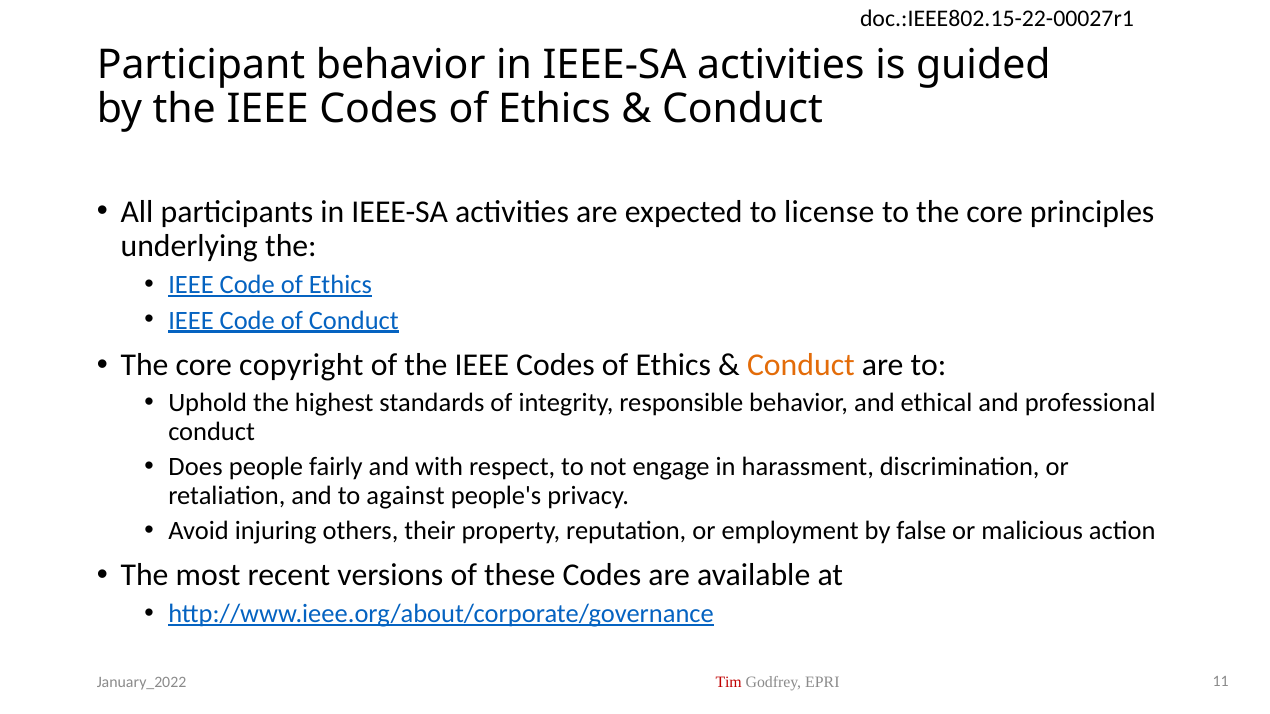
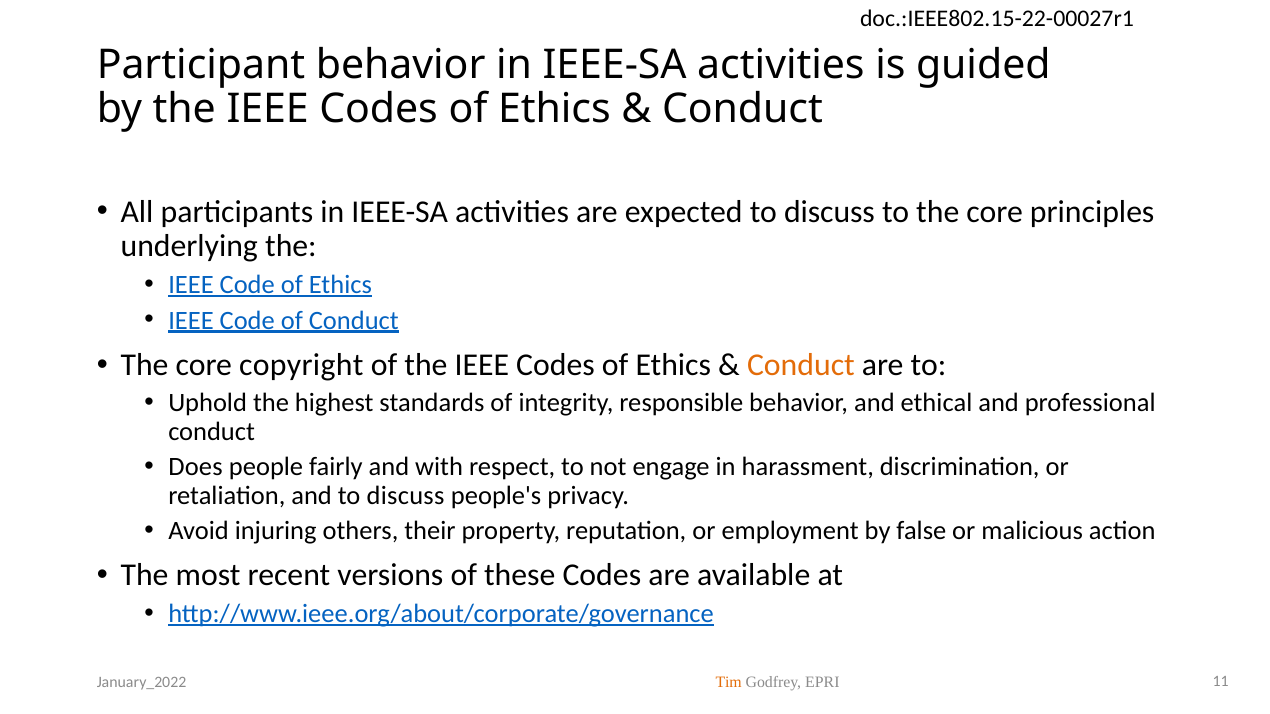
expected to license: license -> discuss
and to against: against -> discuss
Tim colour: red -> orange
